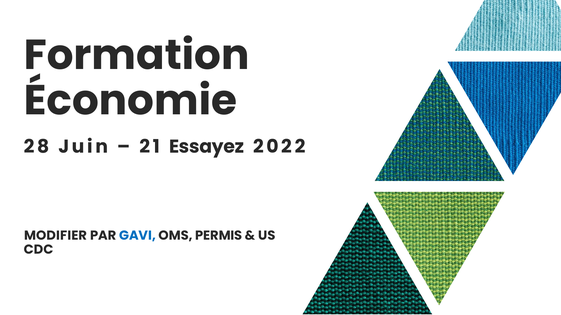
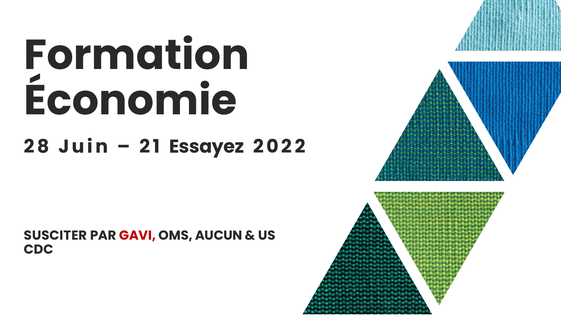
MODIFIER: MODIFIER -> SUSCITER
GAVI colour: blue -> red
PERMIS: PERMIS -> AUCUN
